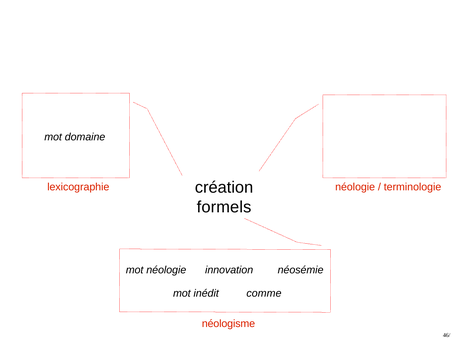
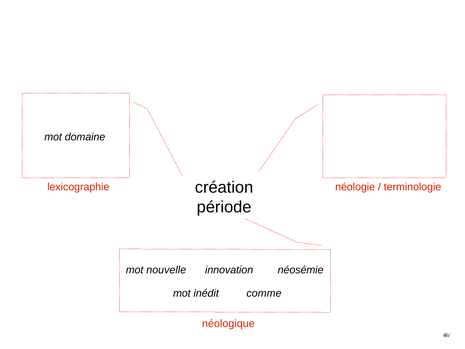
formels: formels -> période
mot néologie: néologie -> nouvelle
néologisme: néologisme -> néologique
